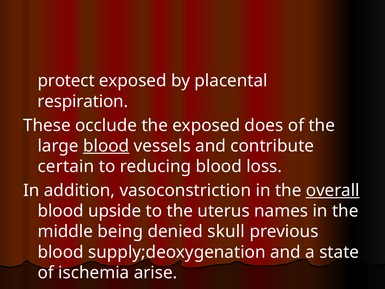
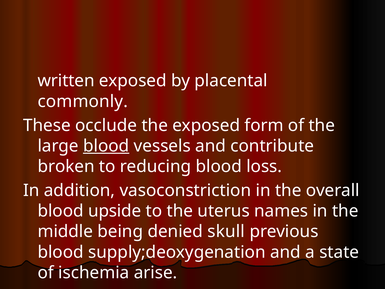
protect: protect -> written
respiration: respiration -> commonly
does: does -> form
certain: certain -> broken
overall underline: present -> none
